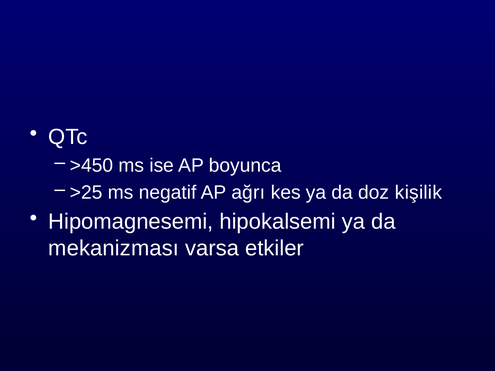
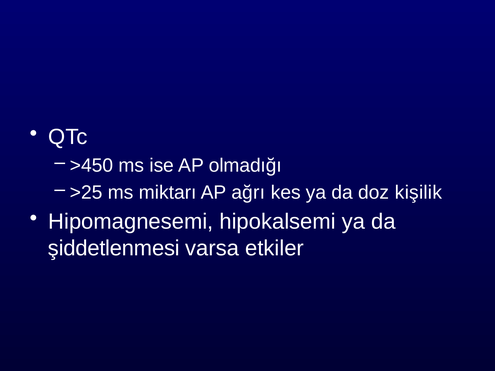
boyunca: boyunca -> olmadığı
negatif: negatif -> miktarı
mekanizması: mekanizması -> şiddetlenmesi
